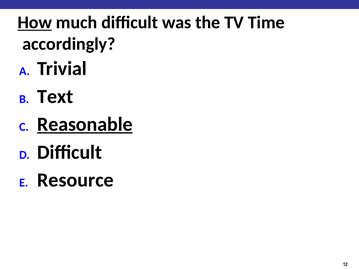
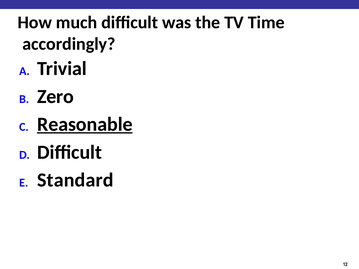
How underline: present -> none
Text: Text -> Zero
Resource: Resource -> Standard
